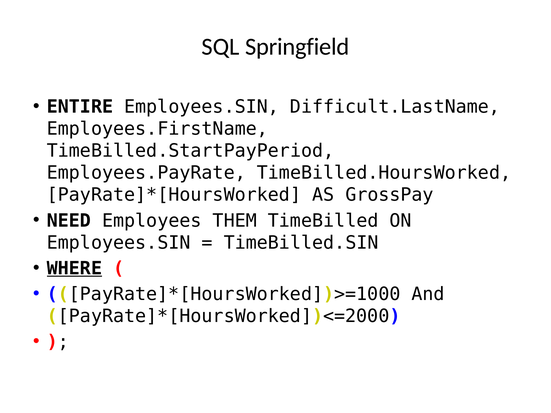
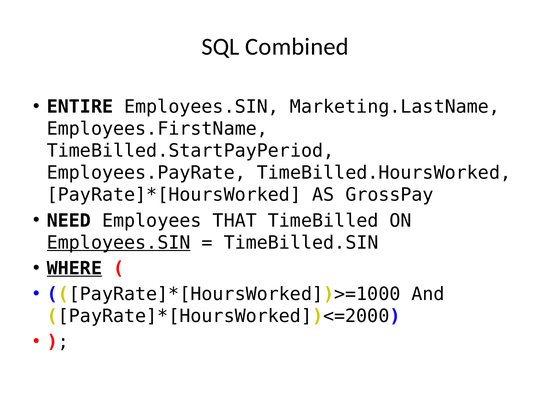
Springfield: Springfield -> Combined
Difficult.LastName: Difficult.LastName -> Marketing.LastName
THEM: THEM -> THAT
Employees.SIN at (119, 243) underline: none -> present
